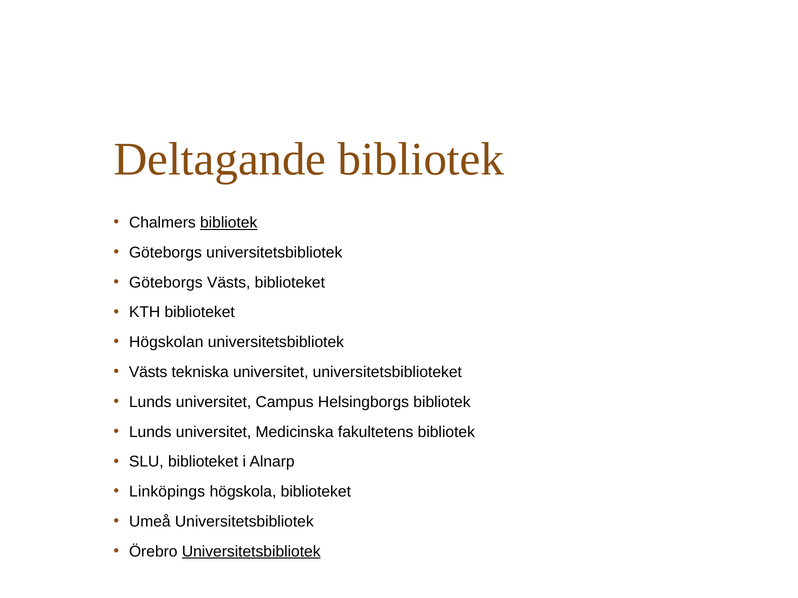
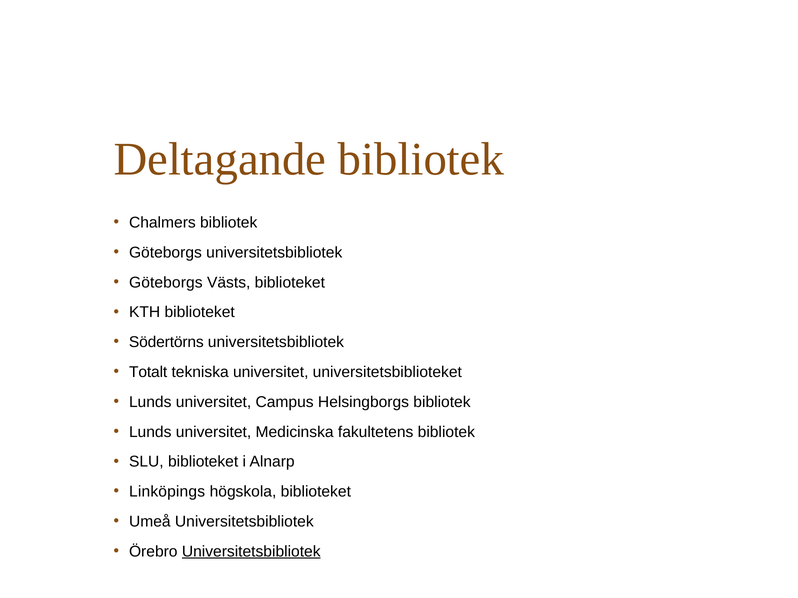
bibliotek at (229, 223) underline: present -> none
Högskolan: Högskolan -> Södertörns
Västs at (148, 372): Västs -> Totalt
